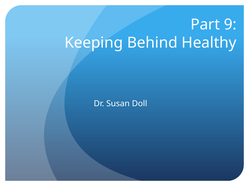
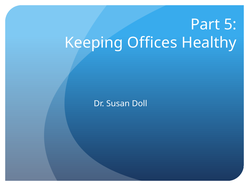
9: 9 -> 5
Behind: Behind -> Offices
